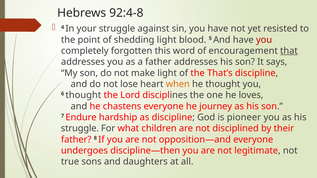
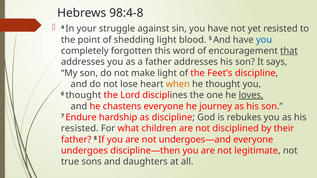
92:4-8: 92:4-8 -> 98:4-8
you at (264, 40) colour: red -> blue
That’s: That’s -> Feet’s
loves underline: none -> present
pioneer: pioneer -> rebukes
struggle at (80, 129): struggle -> resisted
opposition—and: opposition—and -> undergoes—and
